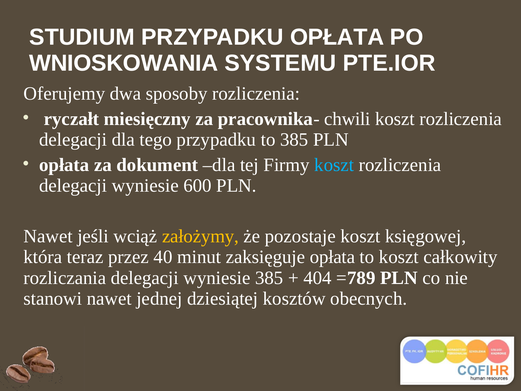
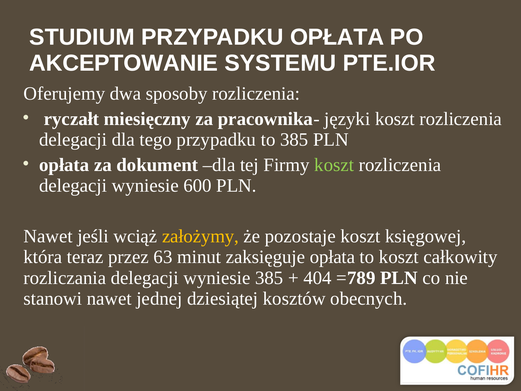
WNIOSKOWANIA: WNIOSKOWANIA -> AKCEPTOWANIE
chwili: chwili -> języki
koszt at (334, 165) colour: light blue -> light green
40: 40 -> 63
